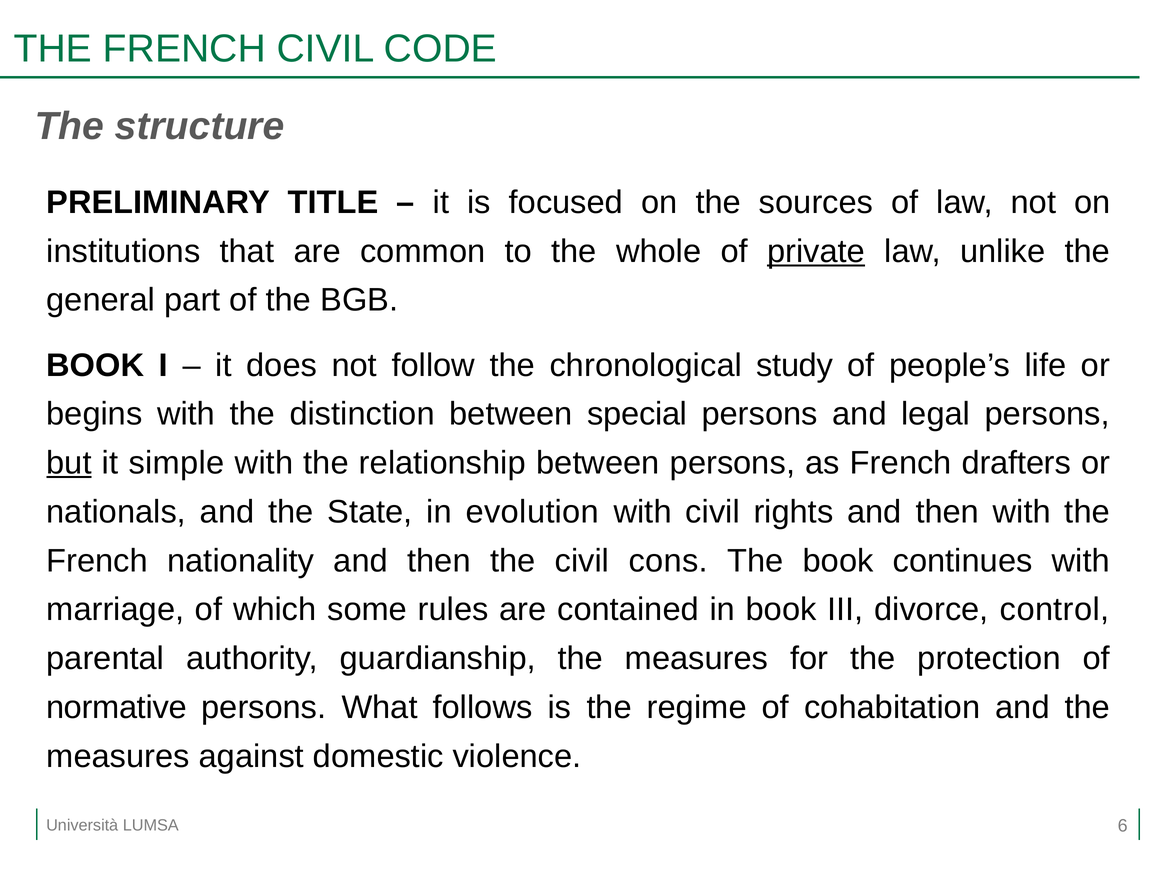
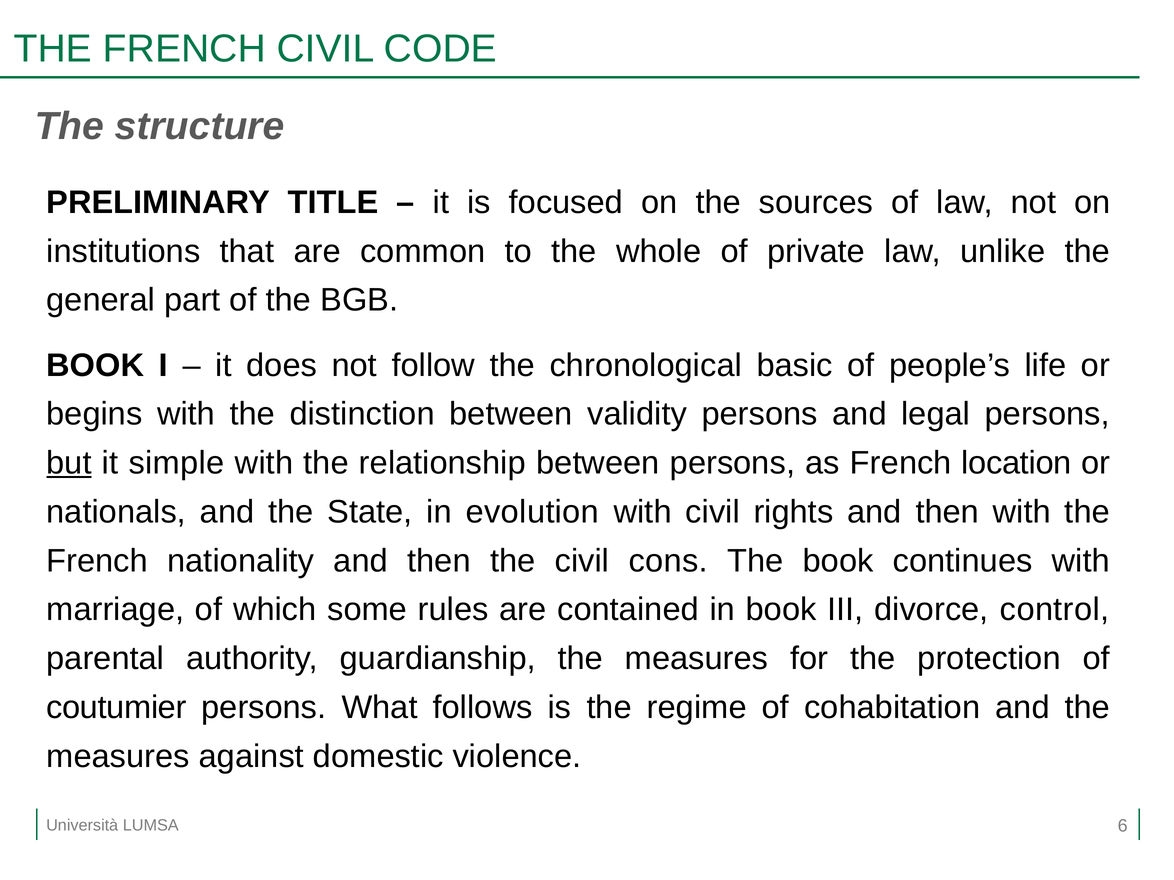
private underline: present -> none
study: study -> basic
special: special -> validity
drafters: drafters -> location
normative: normative -> coutumier
